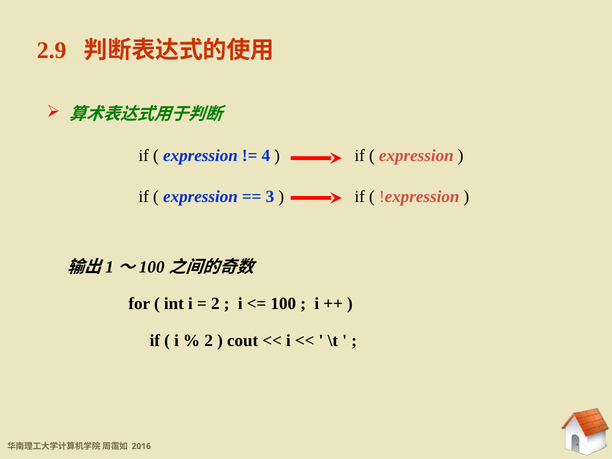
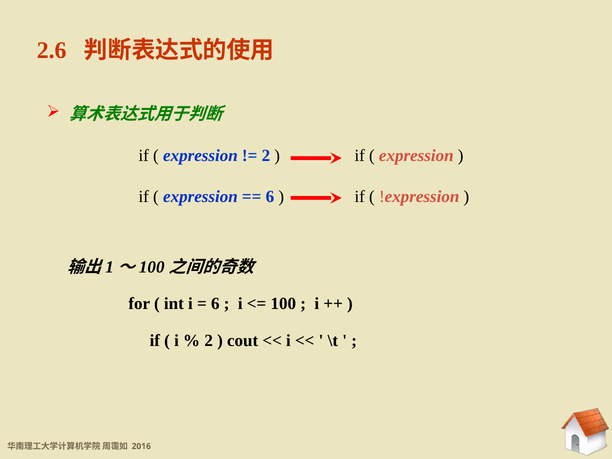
2.9: 2.9 -> 2.6
4 at (266, 156): 4 -> 2
3 at (270, 196): 3 -> 6
2 at (215, 304): 2 -> 6
